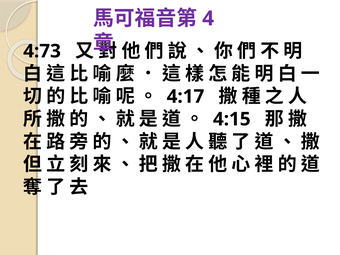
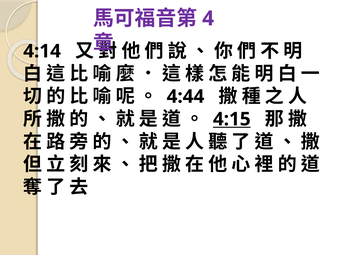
4:73: 4:73 -> 4:14
4:17: 4:17 -> 4:44
4:15 underline: none -> present
